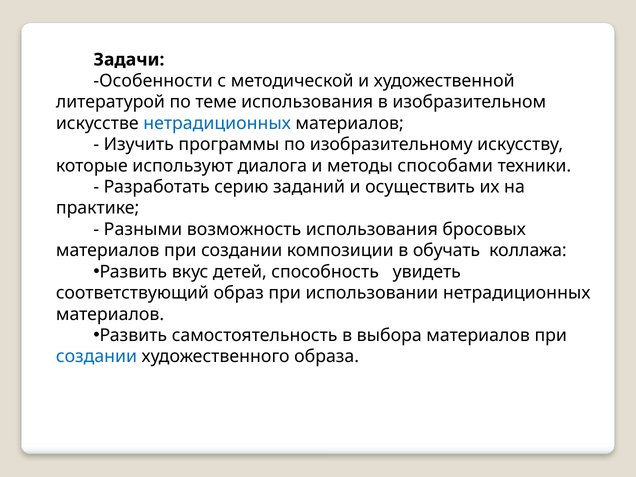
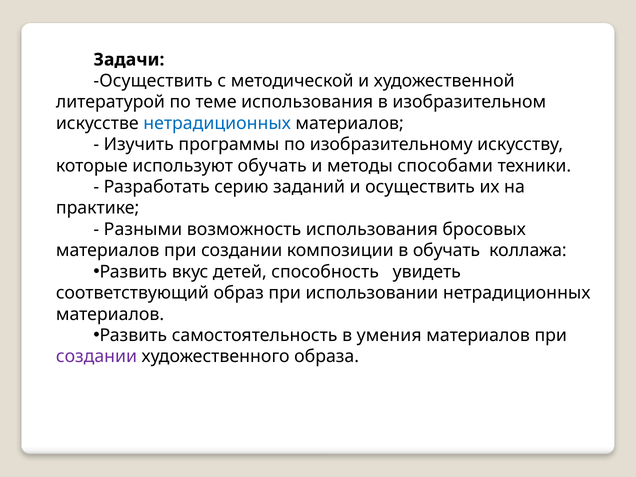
Особенности at (153, 81): Особенности -> Осуществить
используют диалога: диалога -> обучать
выбора: выбора -> умения
создании at (96, 357) colour: blue -> purple
